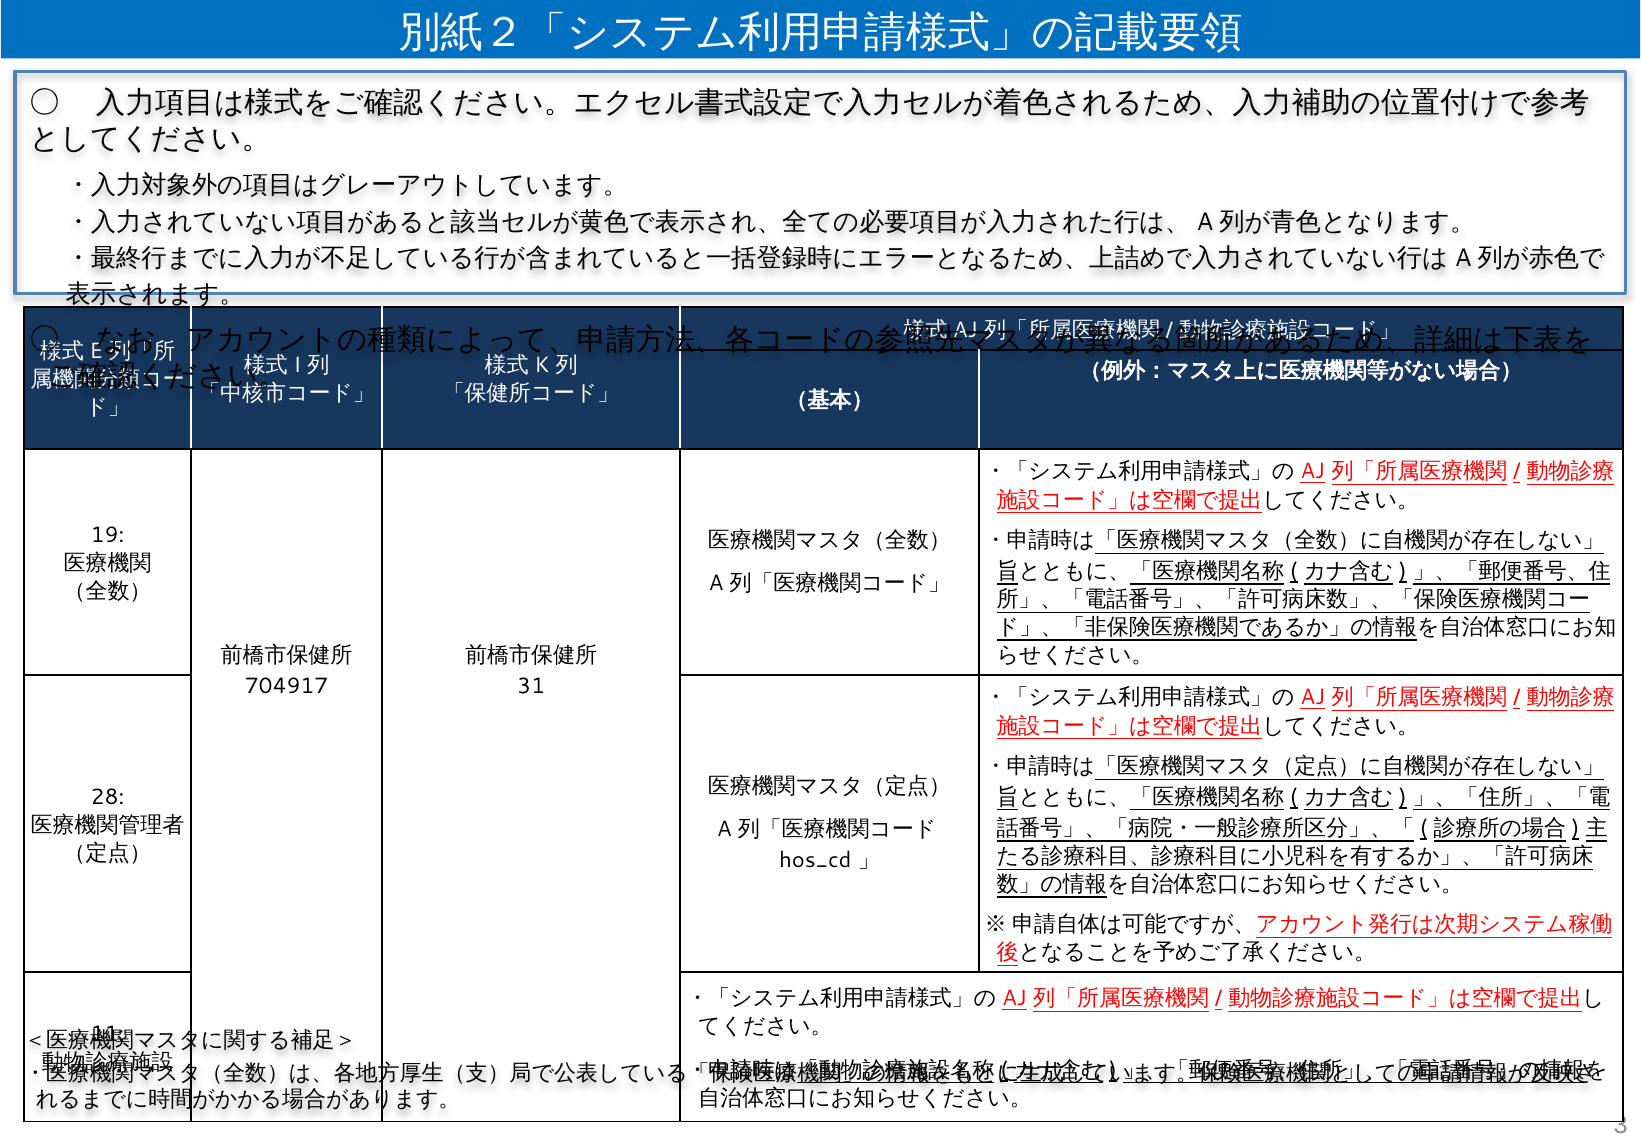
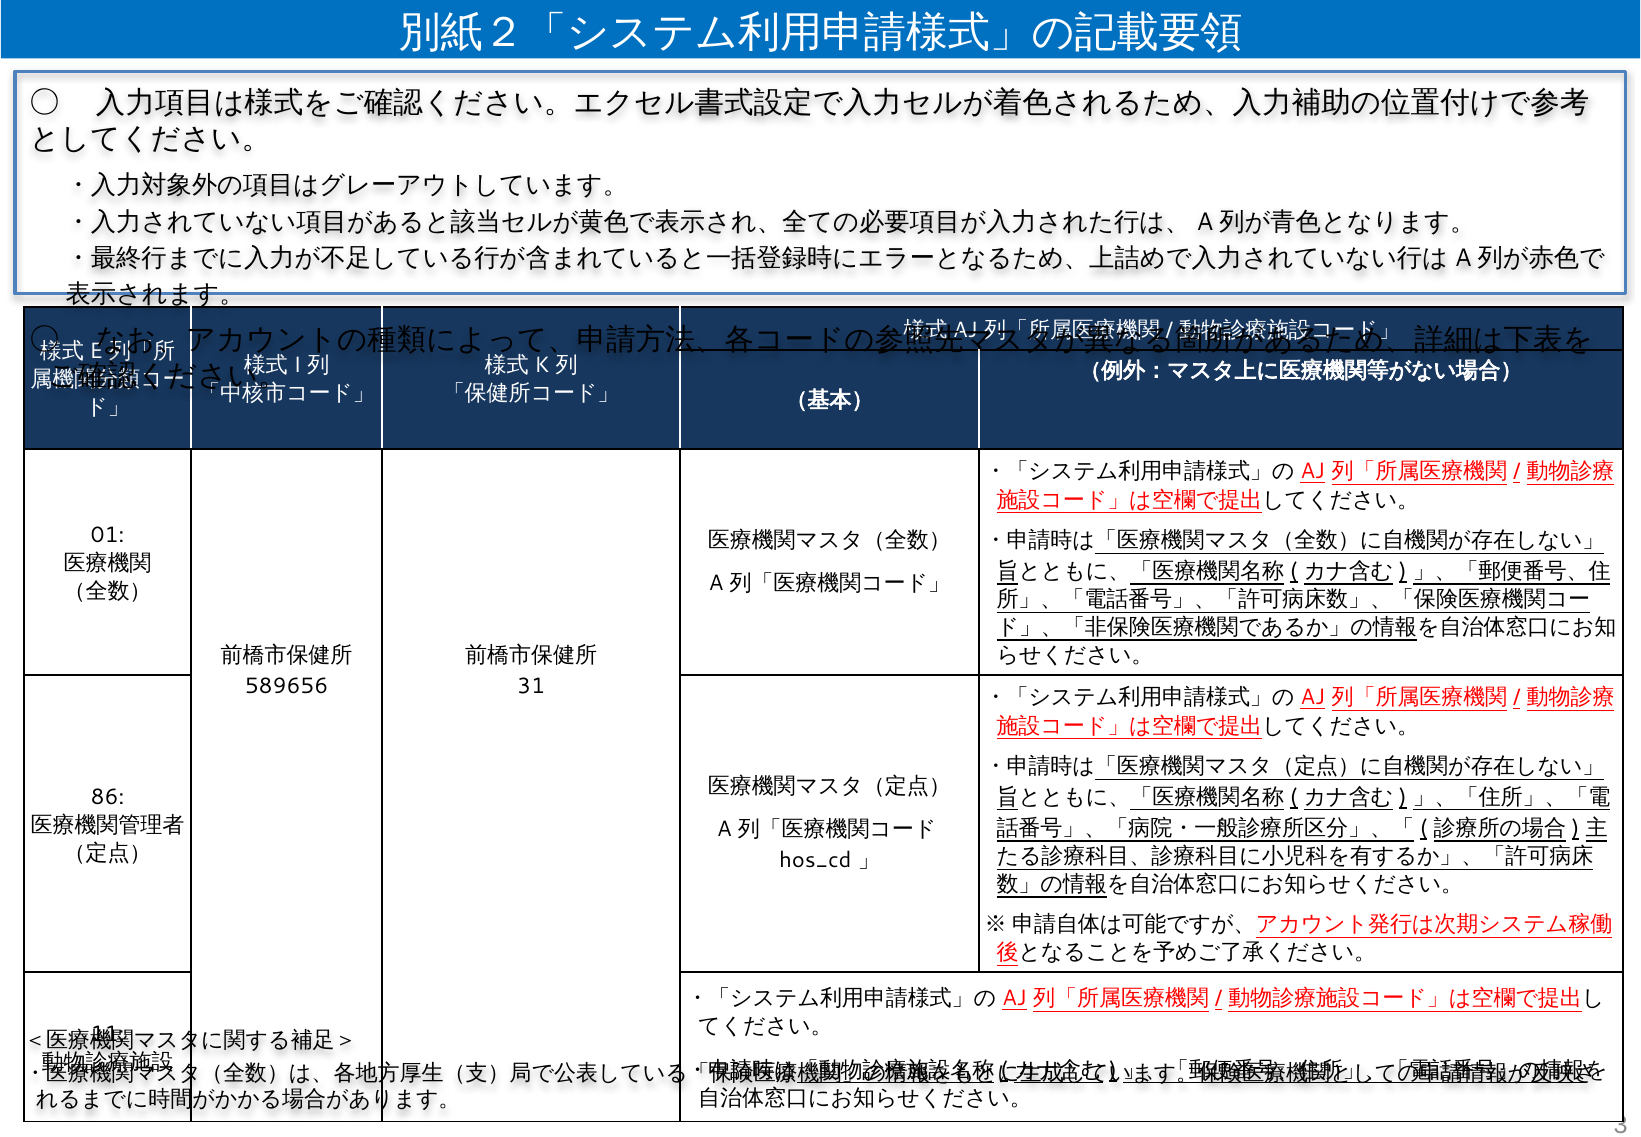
19: 19 -> 01
704917: 704917 -> 589656
28: 28 -> 86
